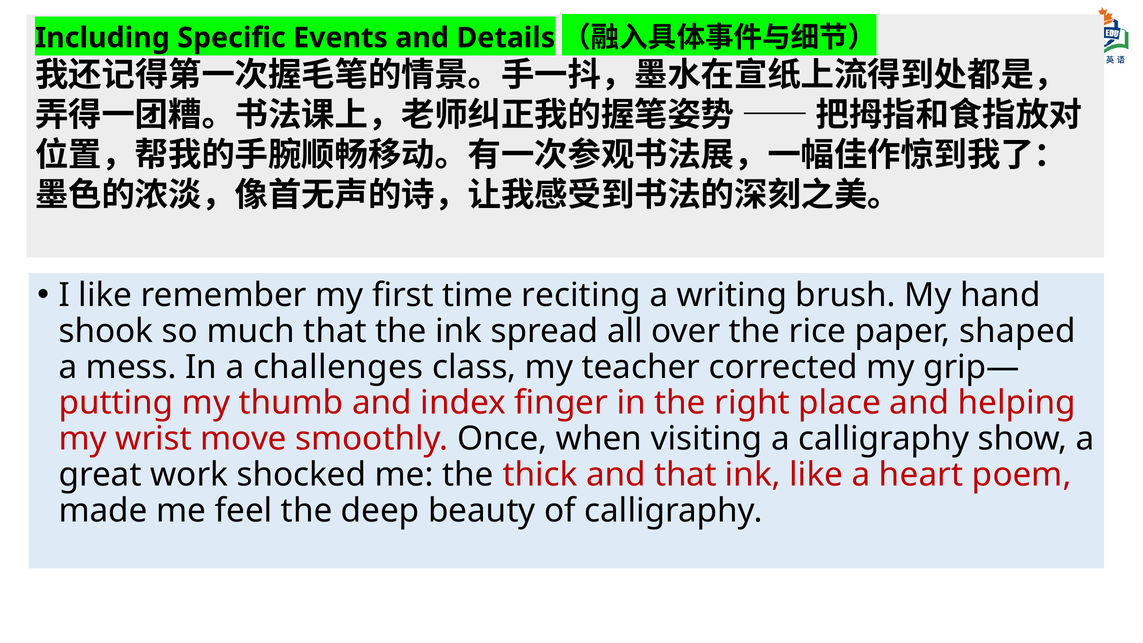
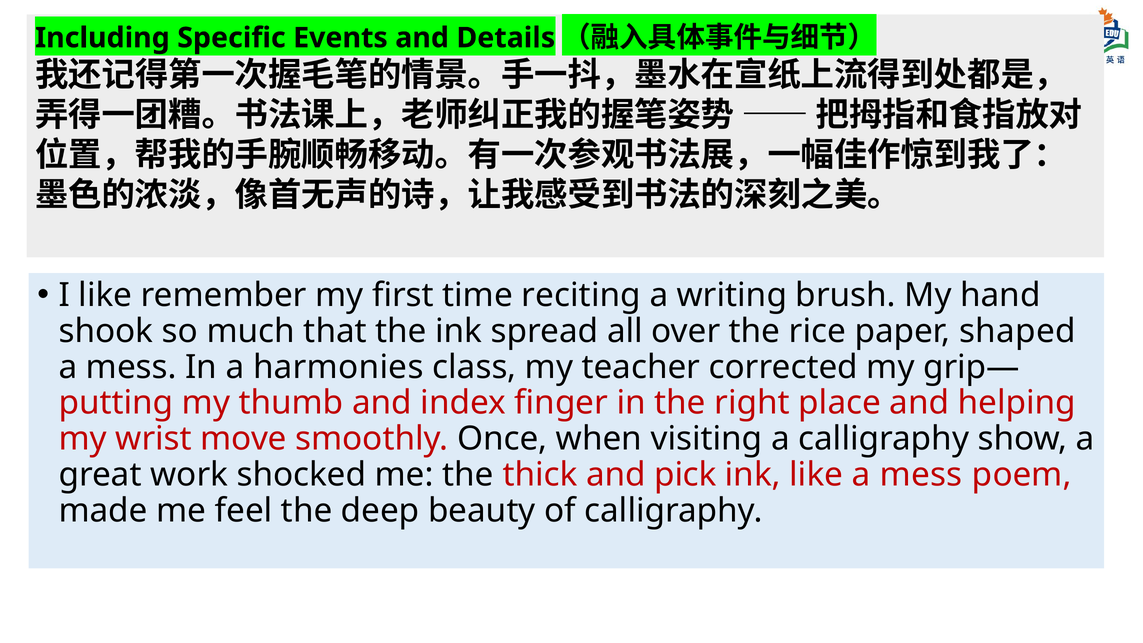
challenges: challenges -> harmonies
and that: that -> pick
like a heart: heart -> mess
